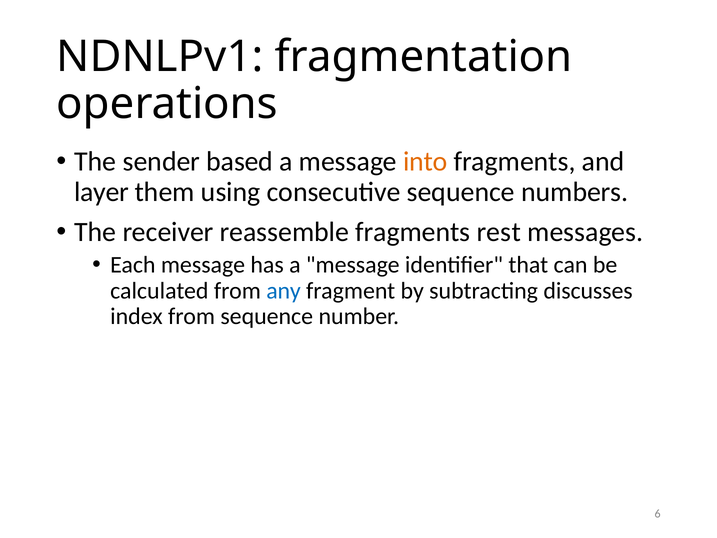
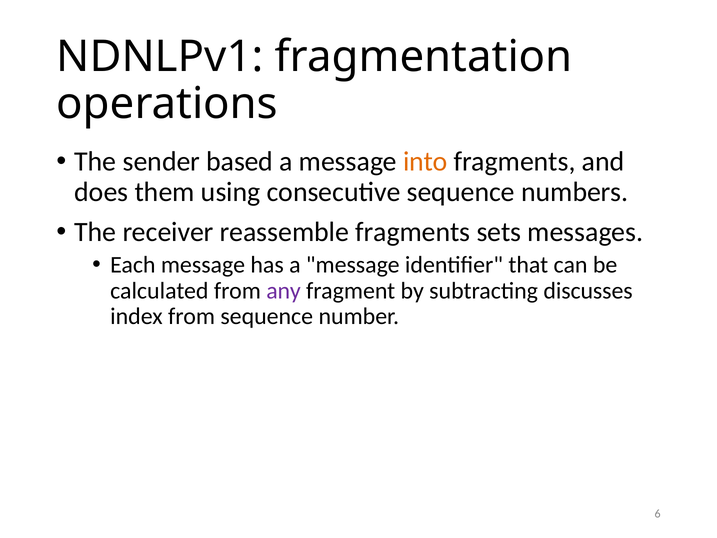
layer: layer -> does
rest: rest -> sets
any colour: blue -> purple
